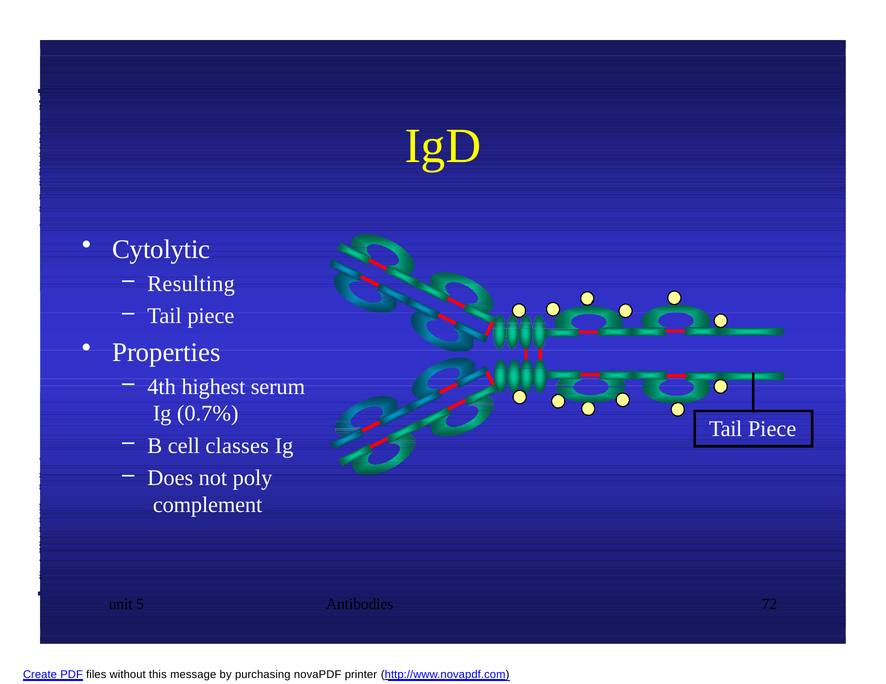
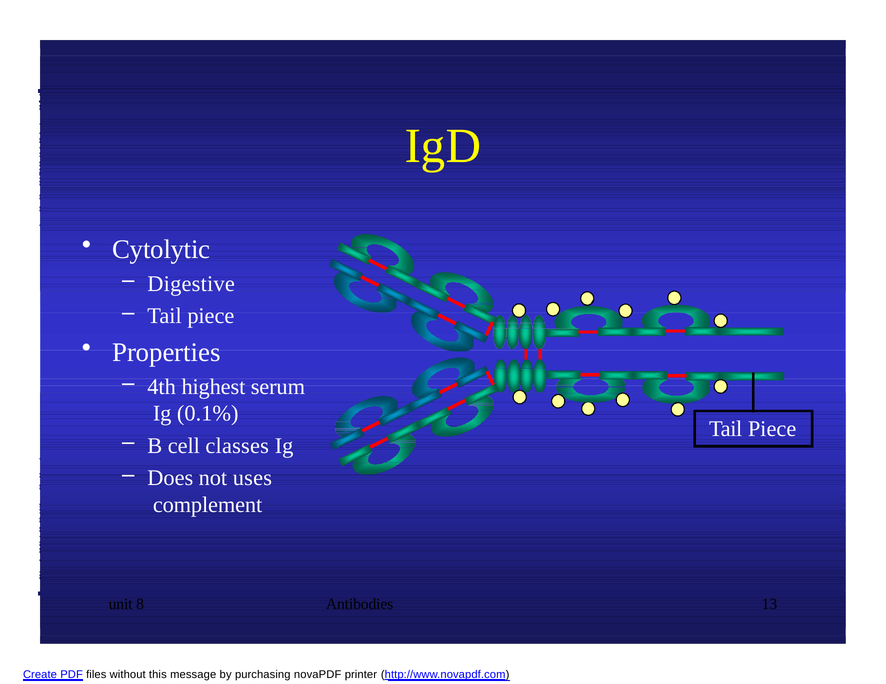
Resulting: Resulting -> Digestive
0.7%: 0.7% -> 0.1%
poly: poly -> uses
5: 5 -> 8
72: 72 -> 13
